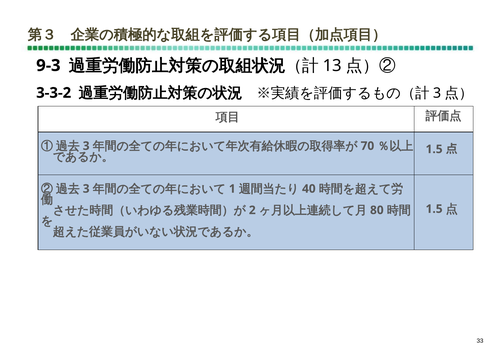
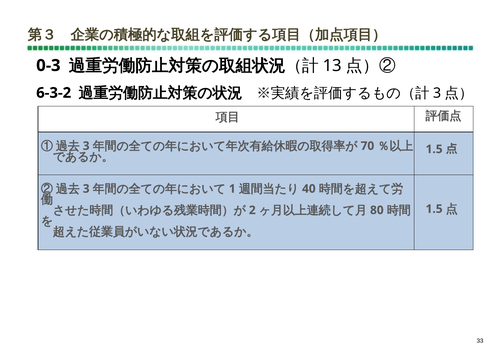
9-3: 9-3 -> 0-3
3-3-2: 3-3-2 -> 6-3-2
